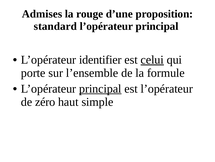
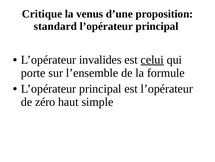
Admises: Admises -> Critique
rouge: rouge -> venus
identifier: identifier -> invalides
principal at (100, 88) underline: present -> none
